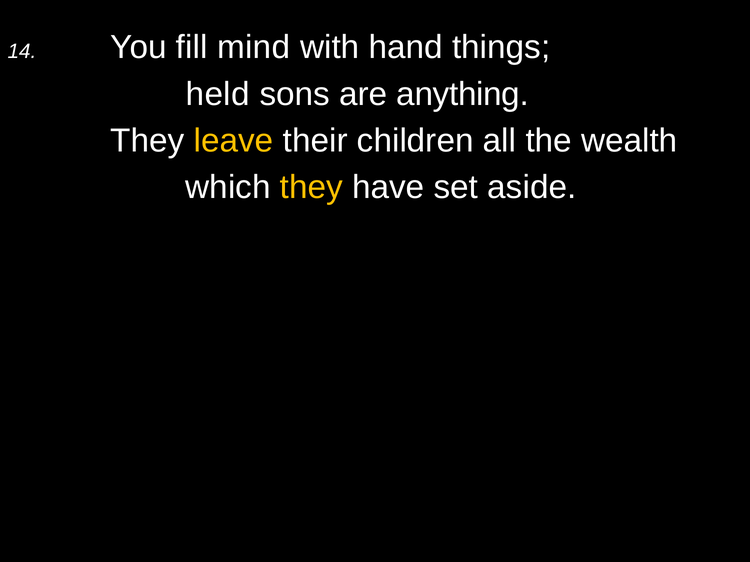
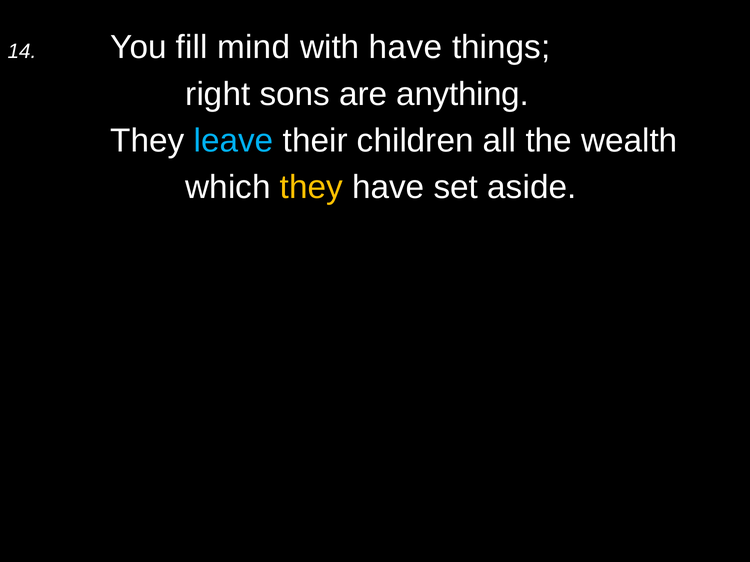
with hand: hand -> have
held: held -> right
leave colour: yellow -> light blue
